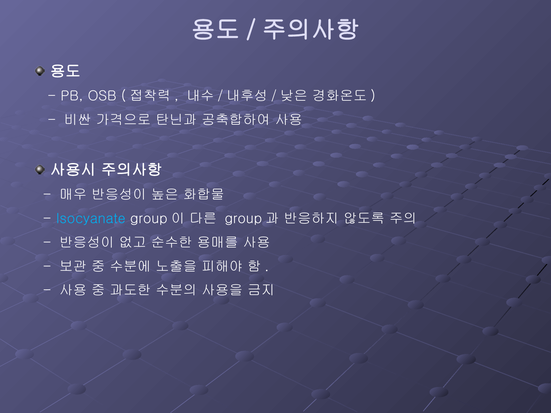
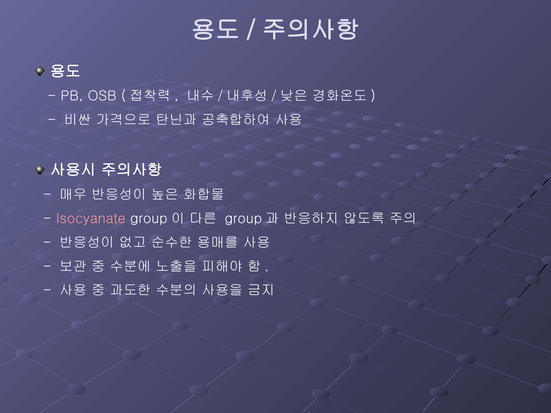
Isocyanate colour: light blue -> pink
